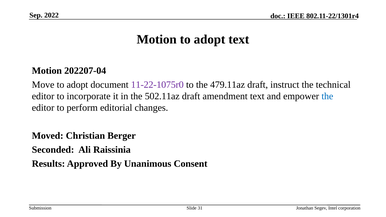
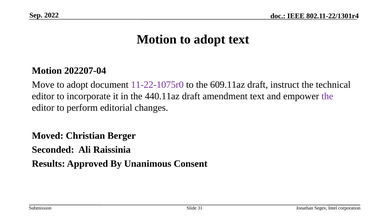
479.11az: 479.11az -> 609.11az
502.11az: 502.11az -> 440.11az
the at (327, 96) colour: blue -> purple
